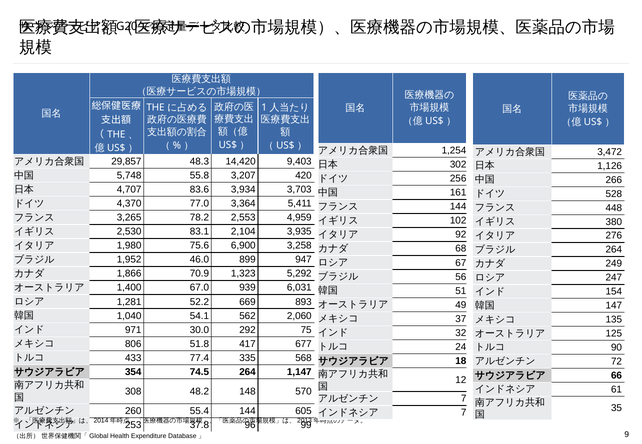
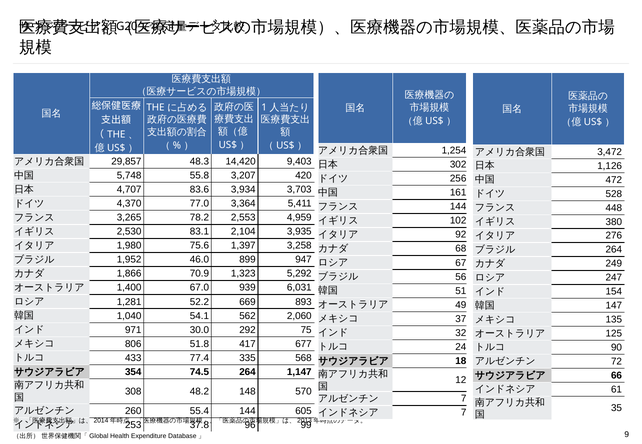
266: 266 -> 472
6,900: 6,900 -> 1,397
